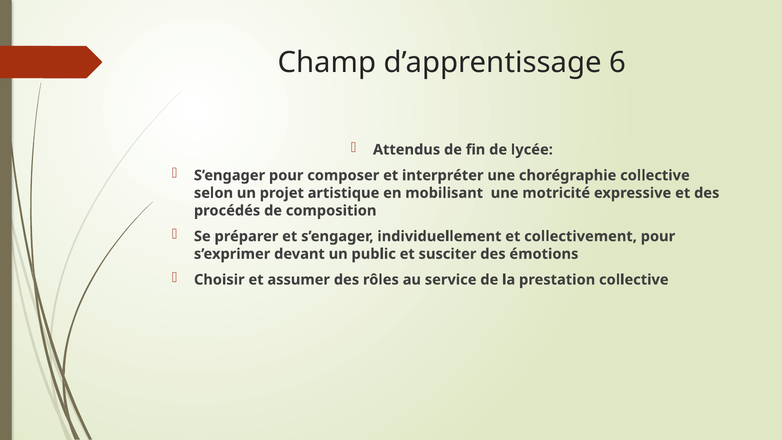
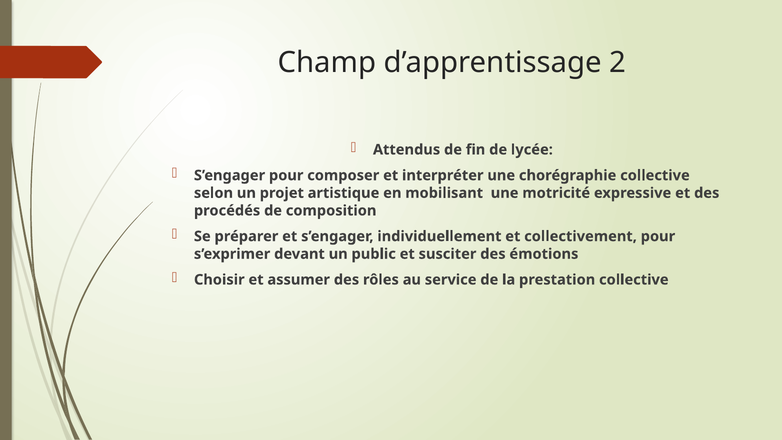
6: 6 -> 2
